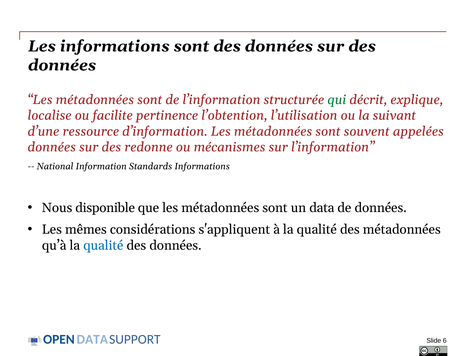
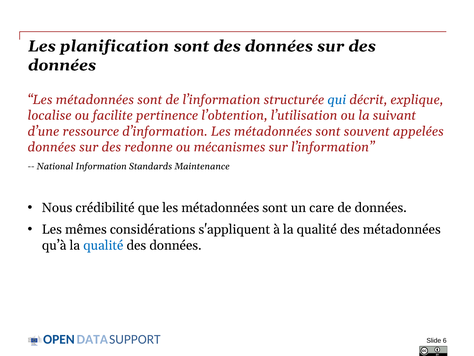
Les informations: informations -> planification
qui colour: green -> blue
Standards Informations: Informations -> Maintenance
disponible: disponible -> crédibilité
data: data -> care
